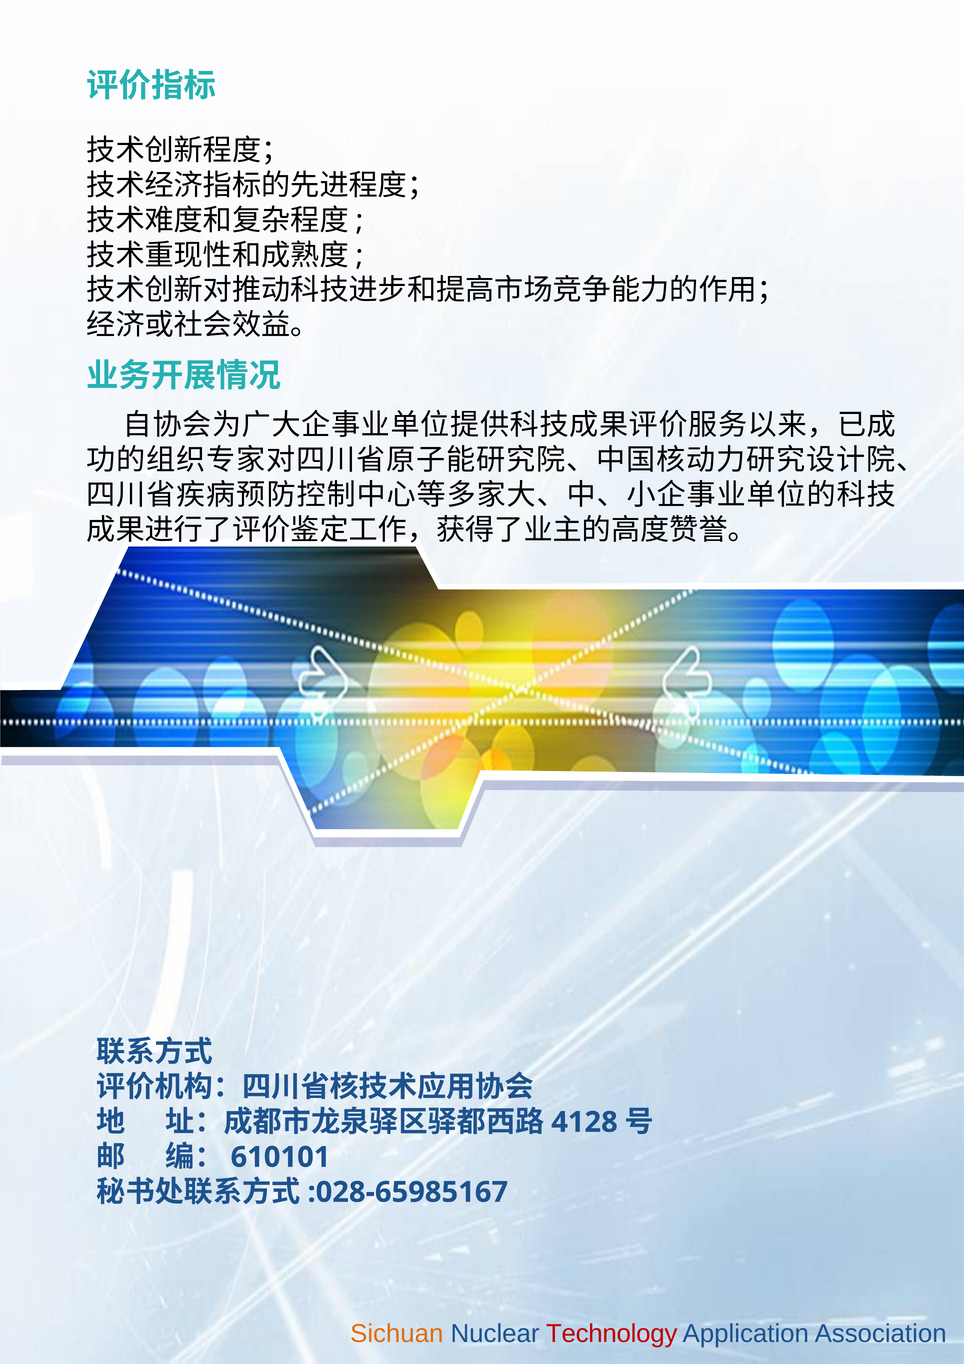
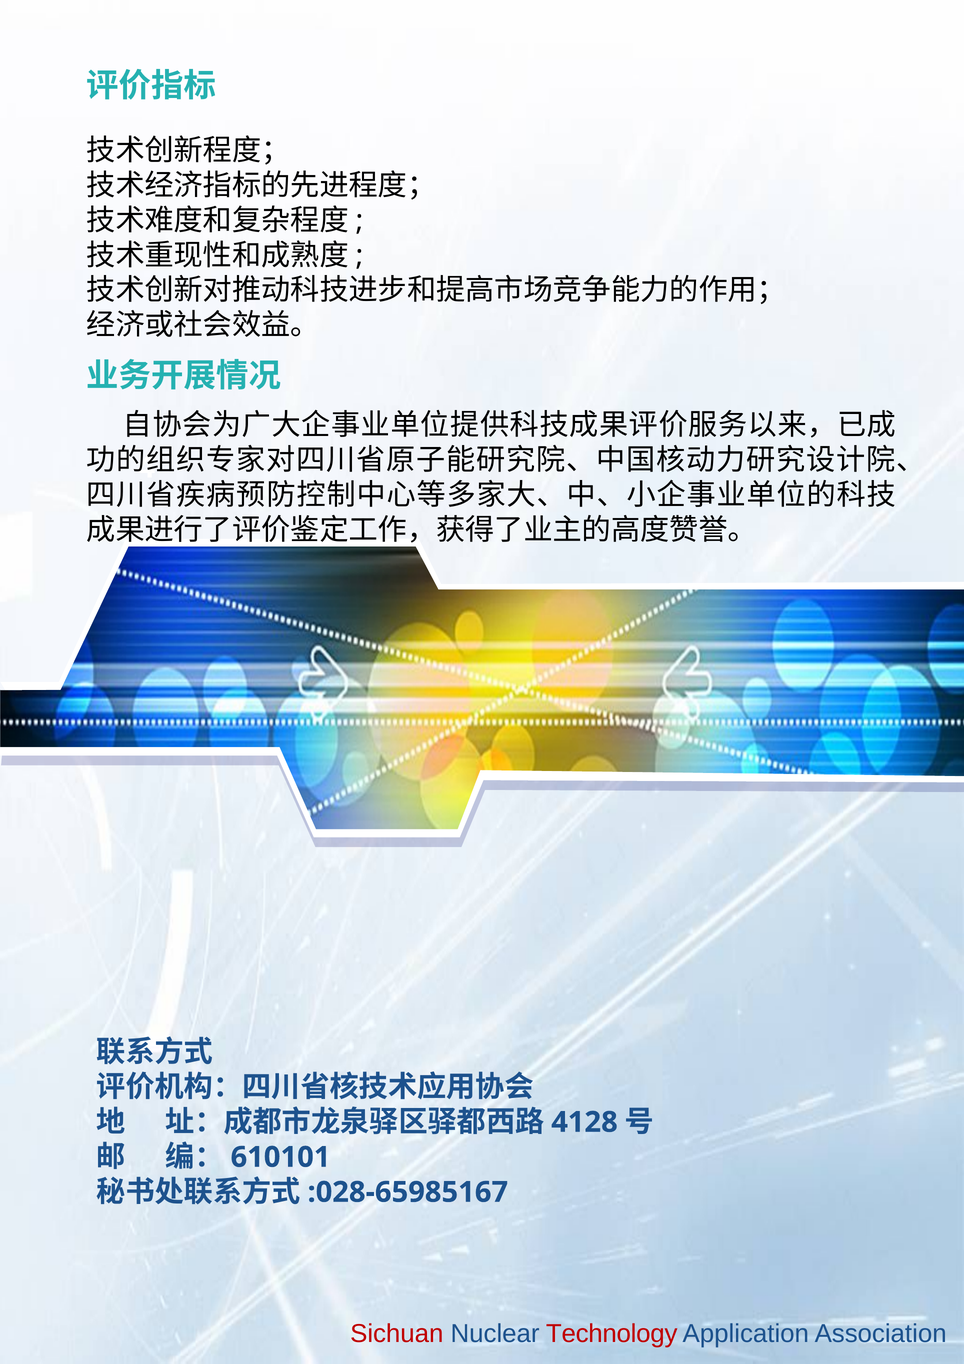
Sichuan colour: orange -> red
